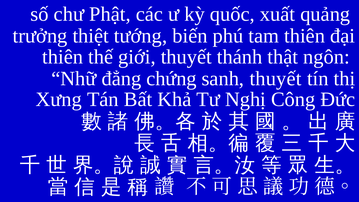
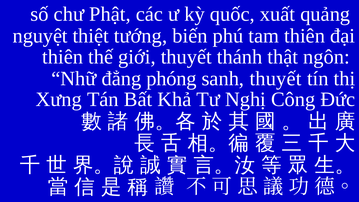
trưởng: trưởng -> nguyệt
chứng: chứng -> phóng
